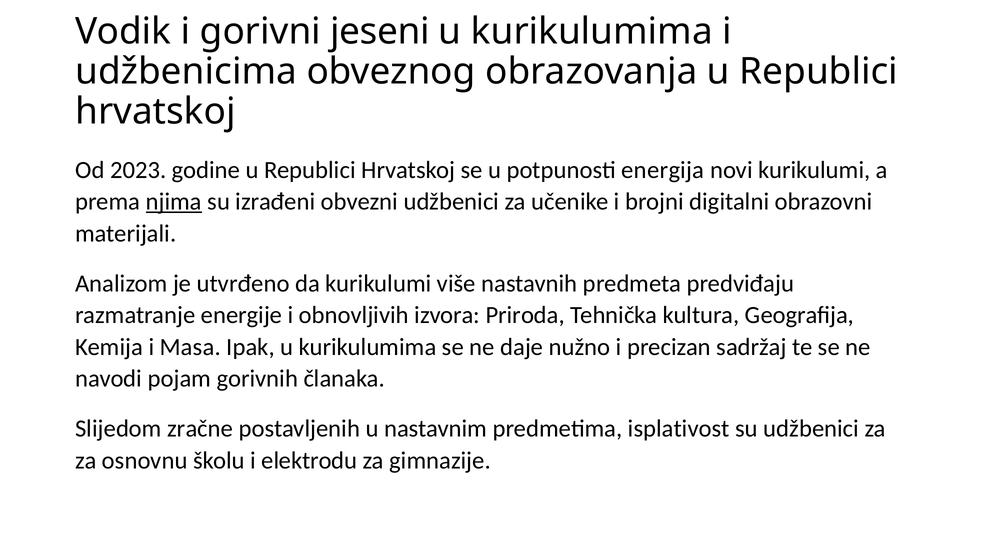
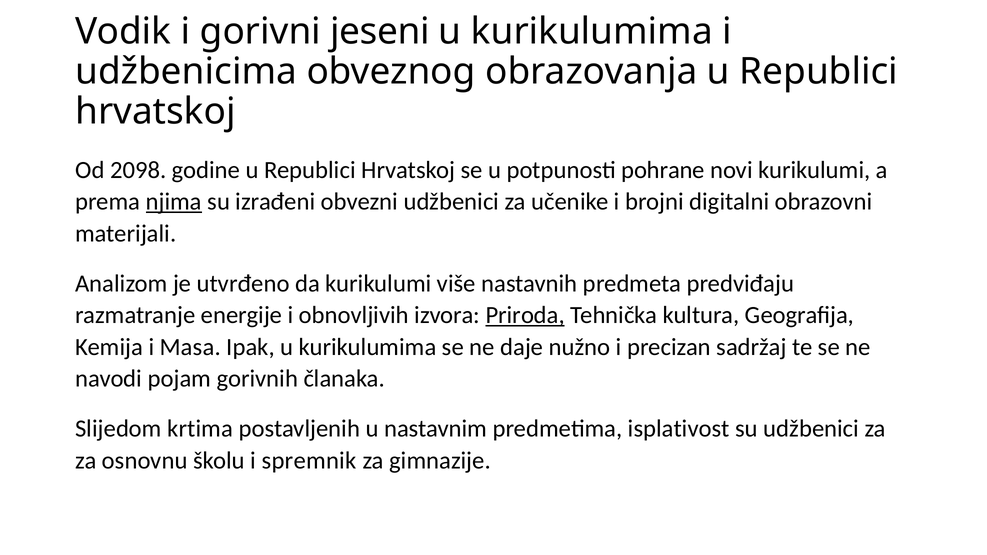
2023: 2023 -> 2098
energija: energija -> pohrane
Priroda underline: none -> present
zračne: zračne -> krtima
elektrodu: elektrodu -> spremnik
